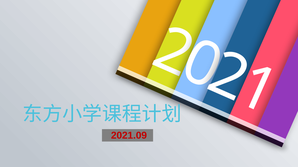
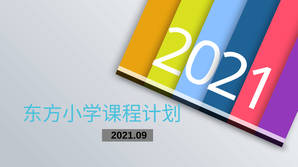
2021.09 colour: red -> black
